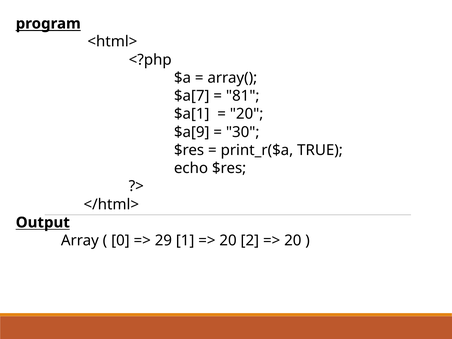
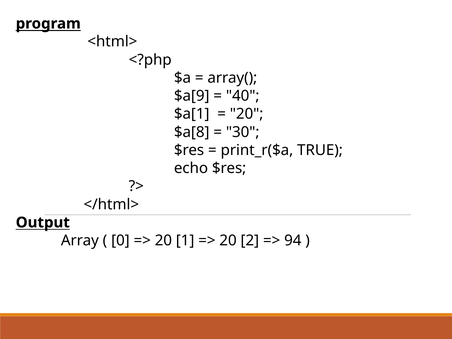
$a[7: $a[7 -> $a[9
81: 81 -> 40
$a[9: $a[9 -> $a[8
29 at (163, 241): 29 -> 20
20 at (293, 241): 20 -> 94
